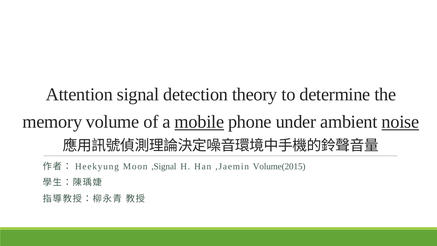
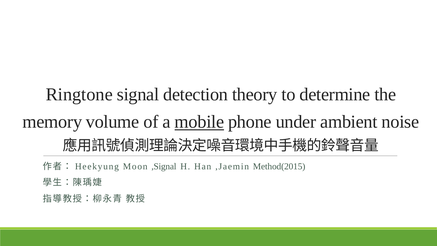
Attention: Attention -> Ringtone
noise underline: present -> none
Volume(2015: Volume(2015 -> Method(2015
